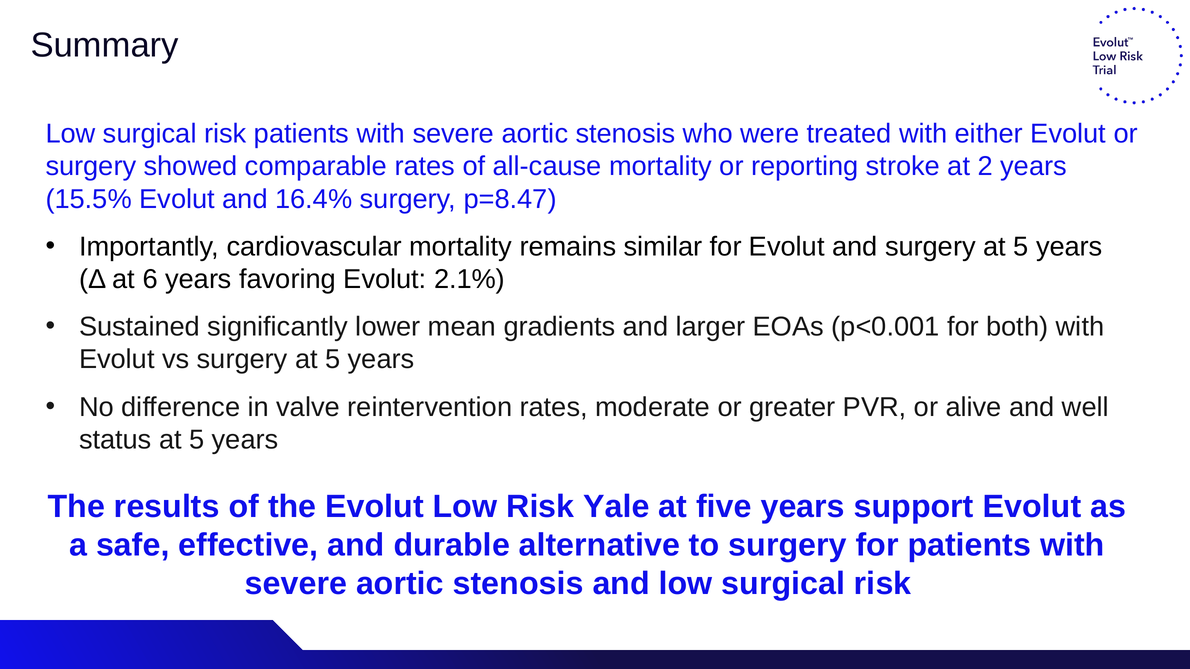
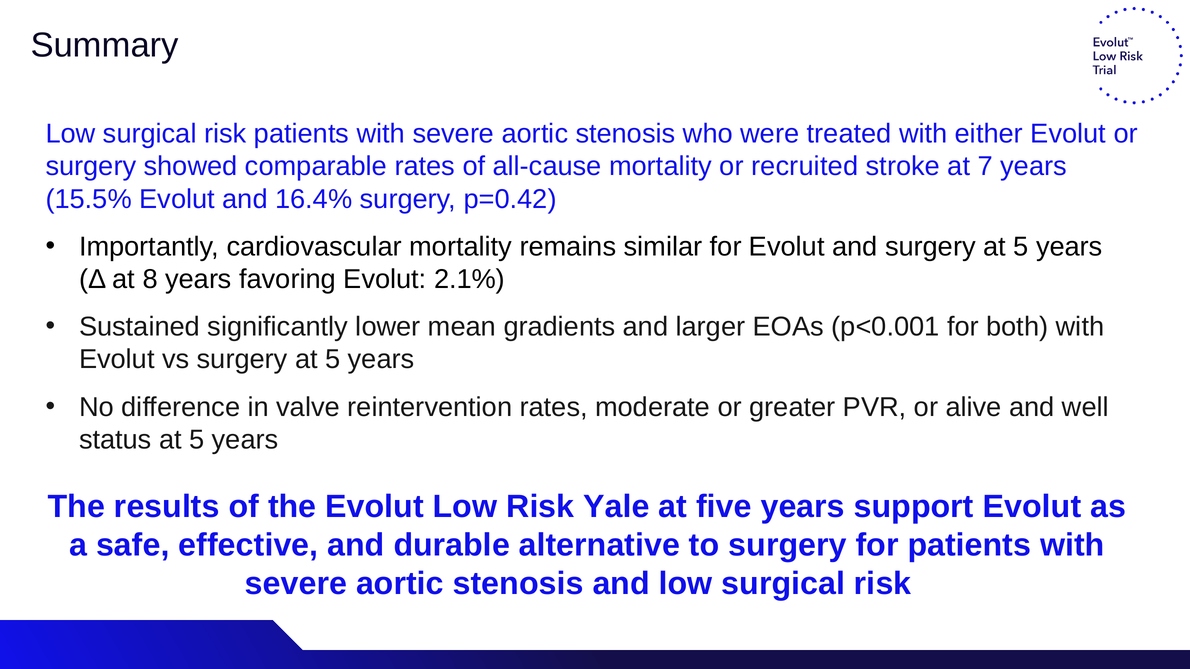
reporting: reporting -> recruited
2: 2 -> 7
p=8.47: p=8.47 -> p=0.42
6: 6 -> 8
